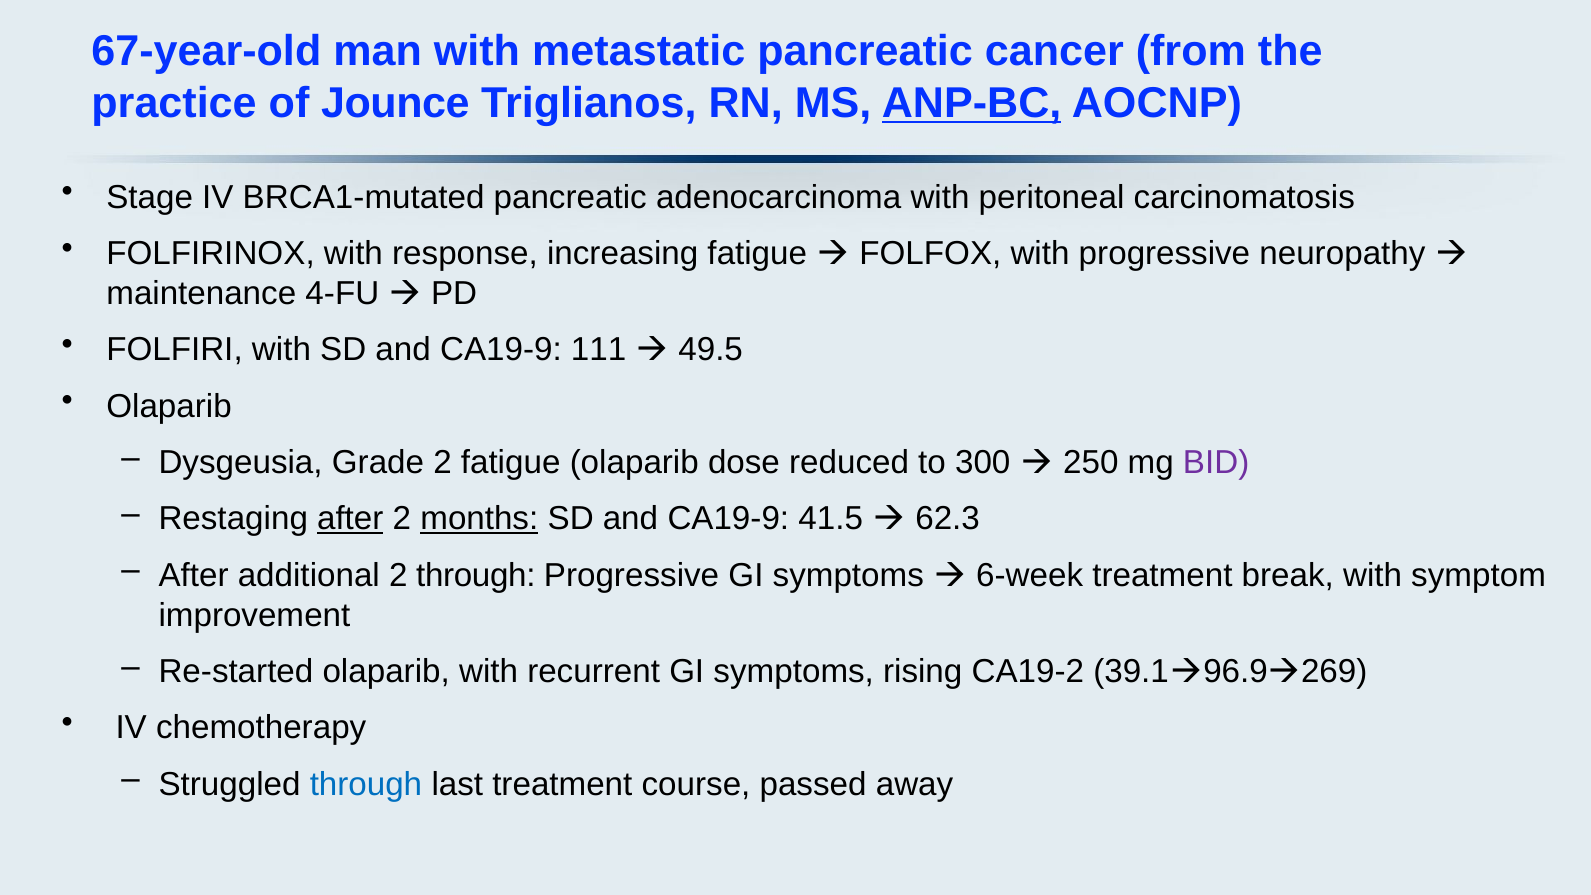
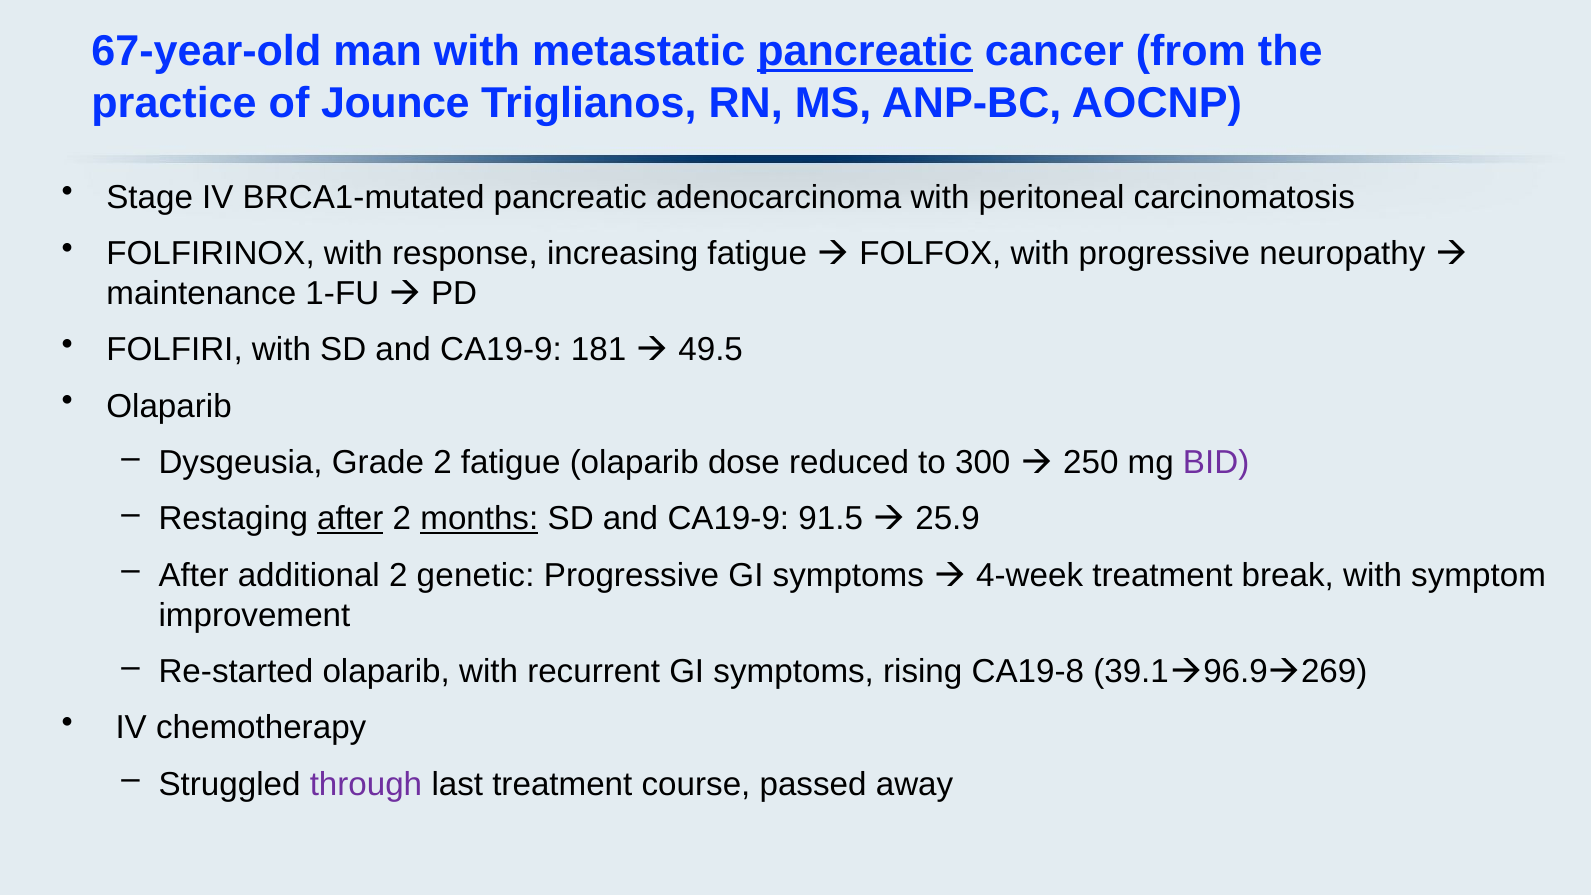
pancreatic at (865, 52) underline: none -> present
ANP-BC underline: present -> none
4-FU: 4-FU -> 1-FU
111: 111 -> 181
41.5: 41.5 -> 91.5
62.3: 62.3 -> 25.9
2 through: through -> genetic
6-week: 6-week -> 4-week
CA19-2: CA19-2 -> CA19-8
through at (366, 784) colour: blue -> purple
